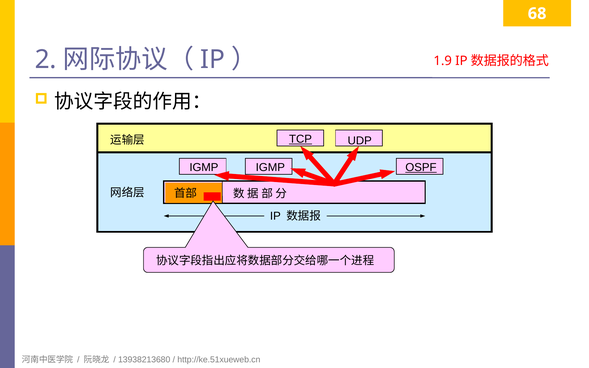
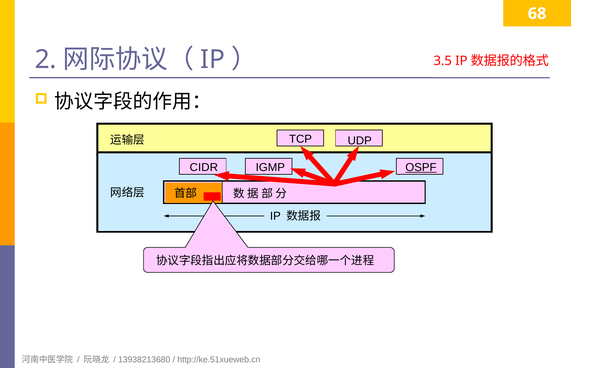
1.9: 1.9 -> 3.5
TCP underline: present -> none
IGMP at (204, 167): IGMP -> CIDR
